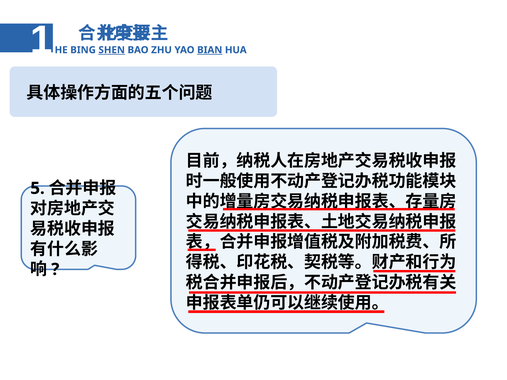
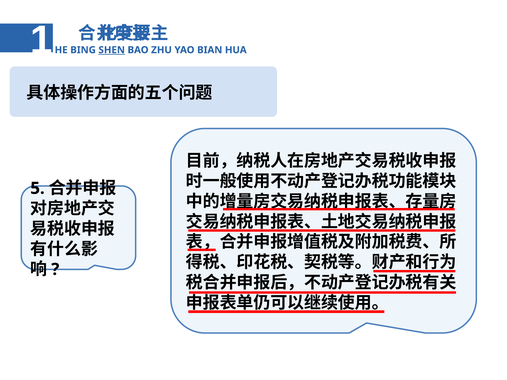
BIAN underline: present -> none
